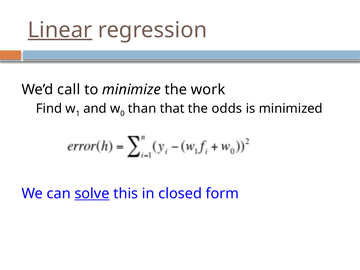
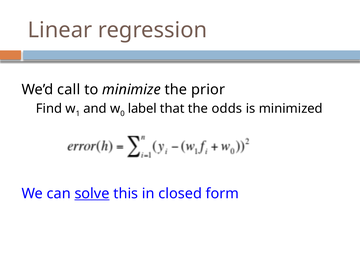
Linear underline: present -> none
work: work -> prior
than: than -> label
